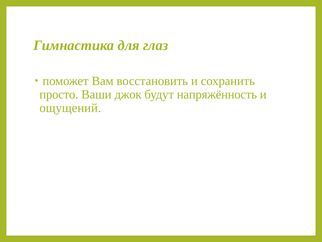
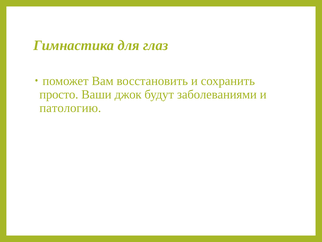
напряжённость: напряжённость -> заболеваниями
ощущений: ощущений -> патологию
